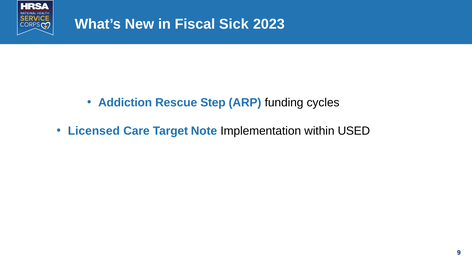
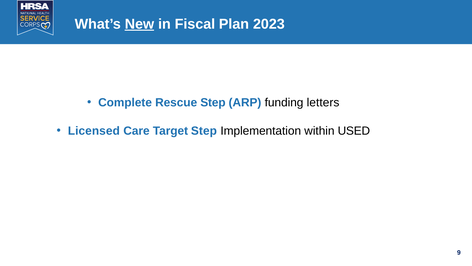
New underline: none -> present
Sick: Sick -> Plan
Addiction: Addiction -> Complete
cycles: cycles -> letters
Target Note: Note -> Step
